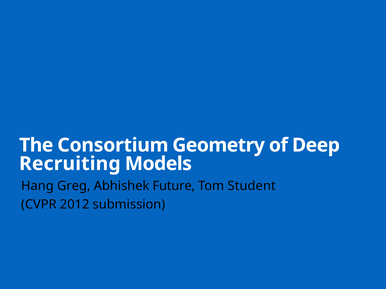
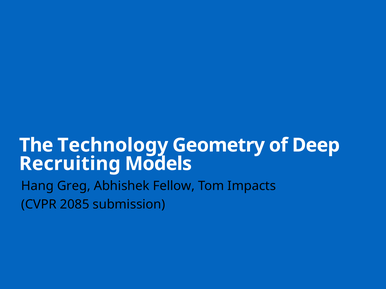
Consortium: Consortium -> Technology
Future: Future -> Fellow
Student: Student -> Impacts
2012: 2012 -> 2085
